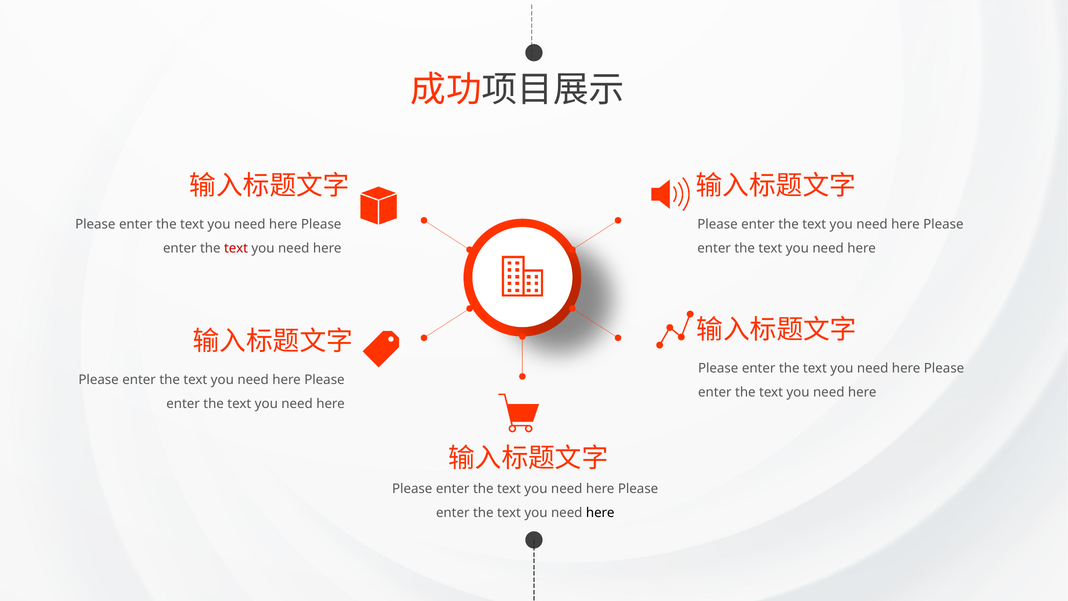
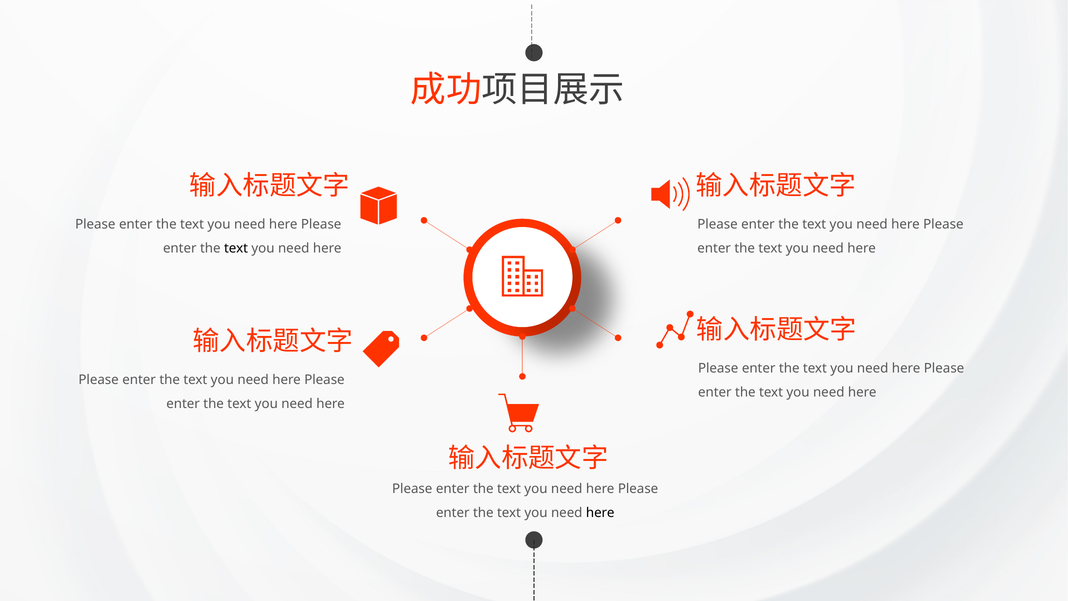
text at (236, 248) colour: red -> black
